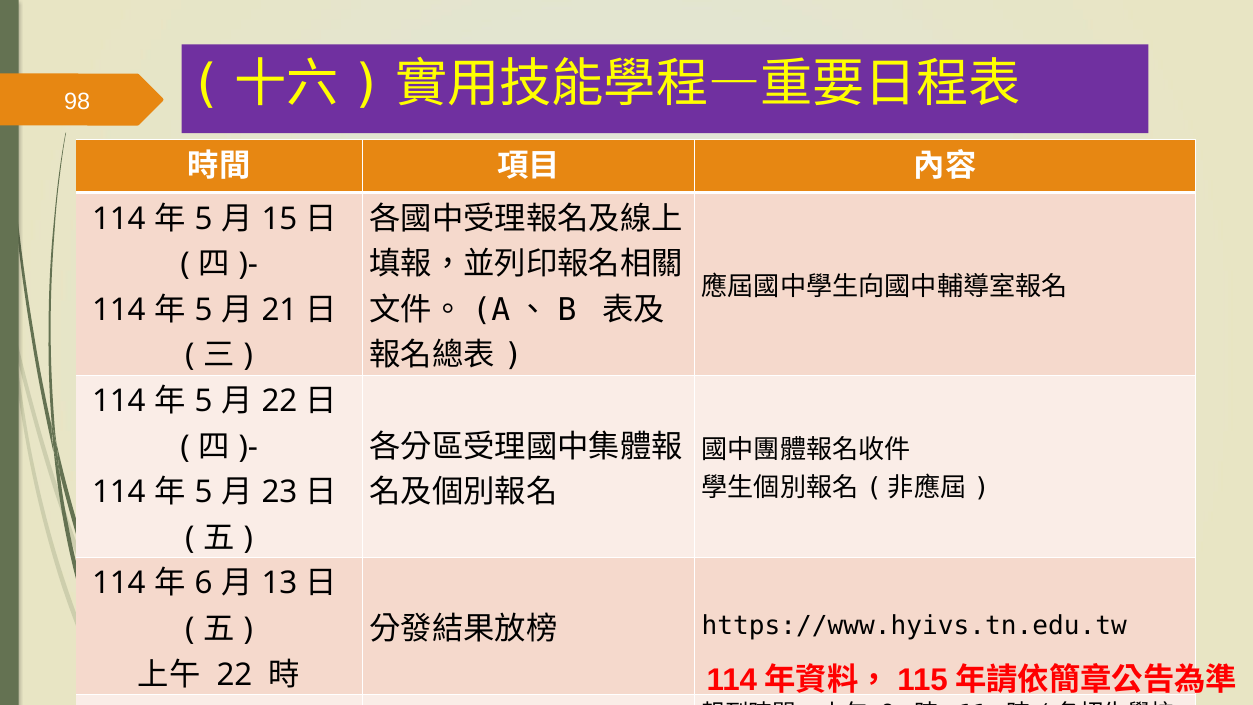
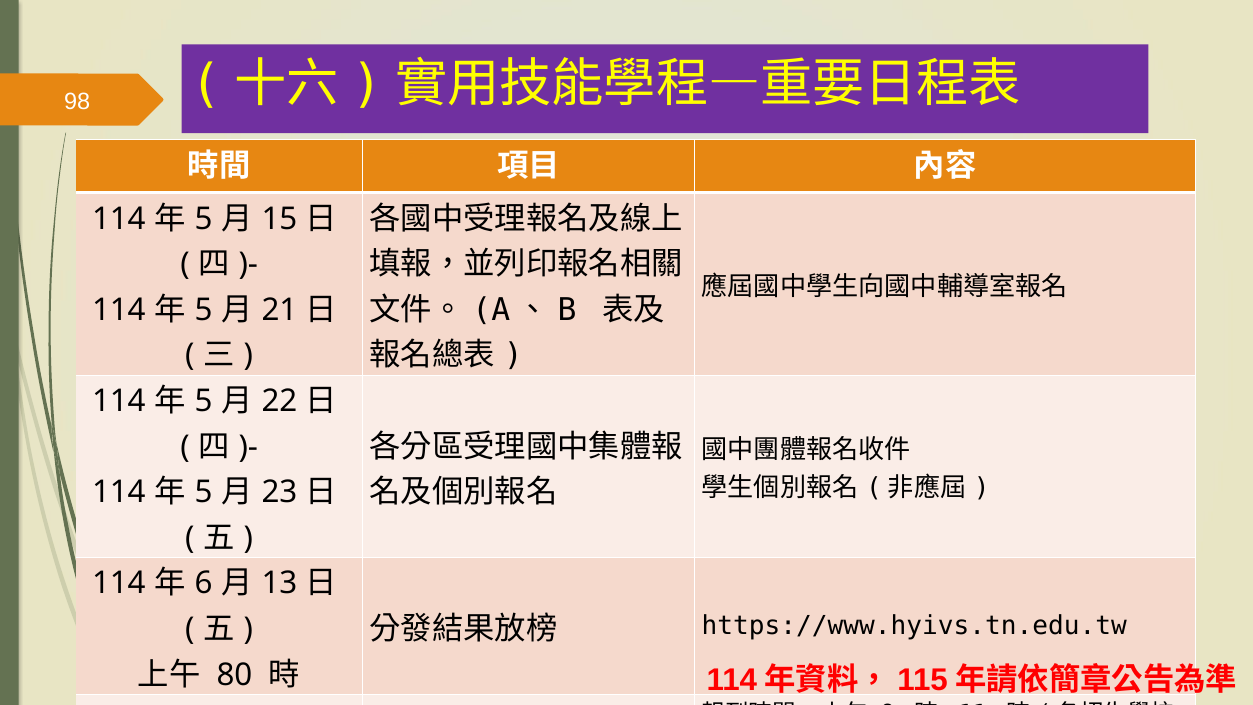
22 at (234, 674): 22 -> 80
